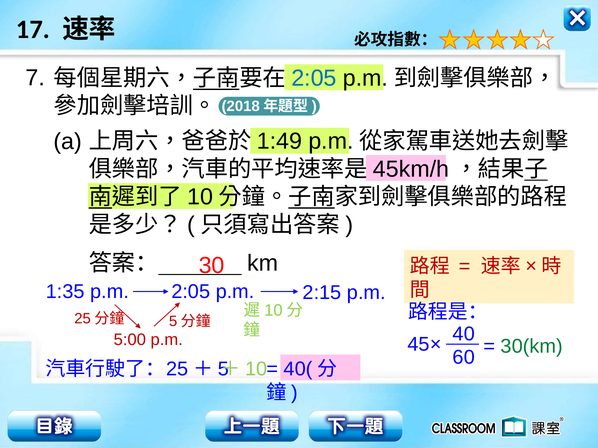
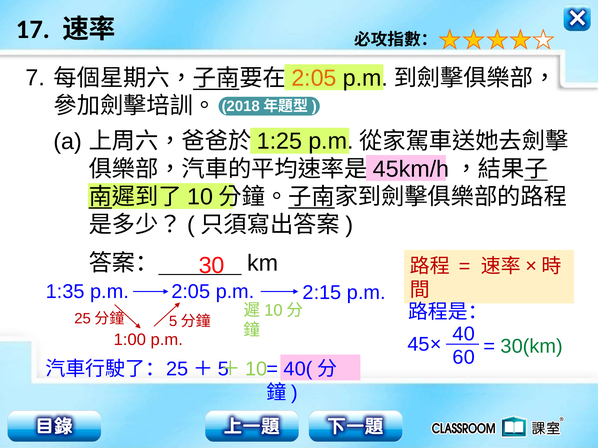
2:05 at (314, 78) colour: blue -> orange
1:49: 1:49 -> 1:25
5:00: 5:00 -> 1:00
